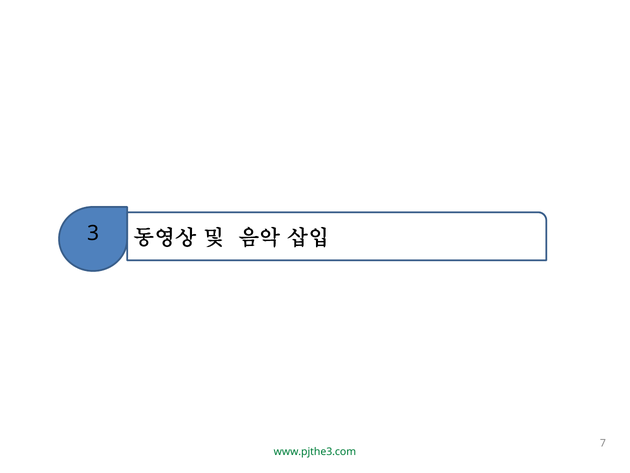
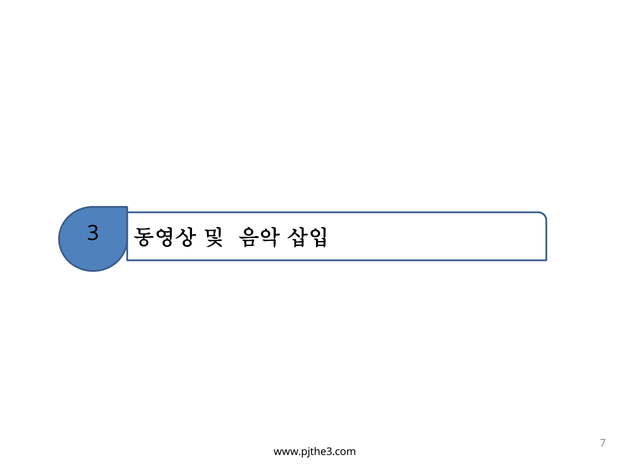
www.pjthe3.com colour: green -> black
